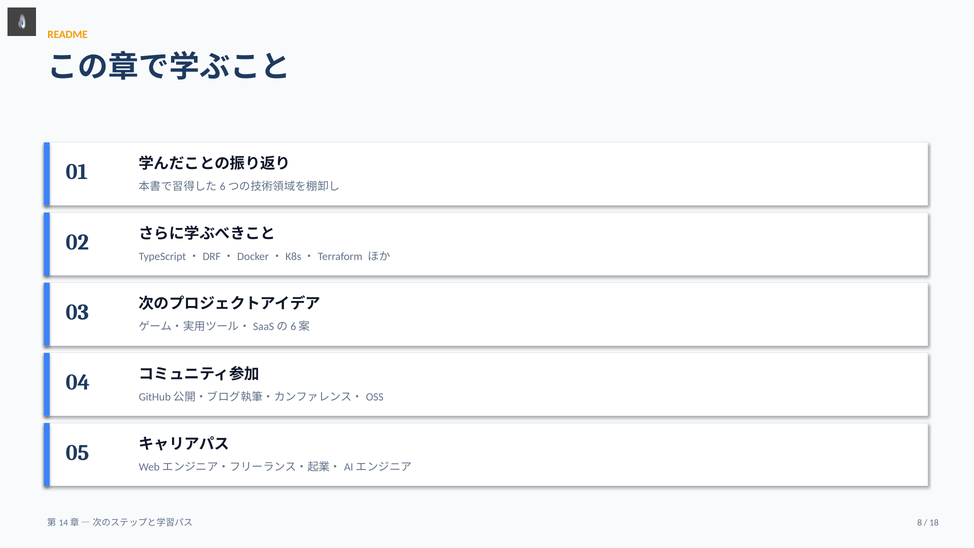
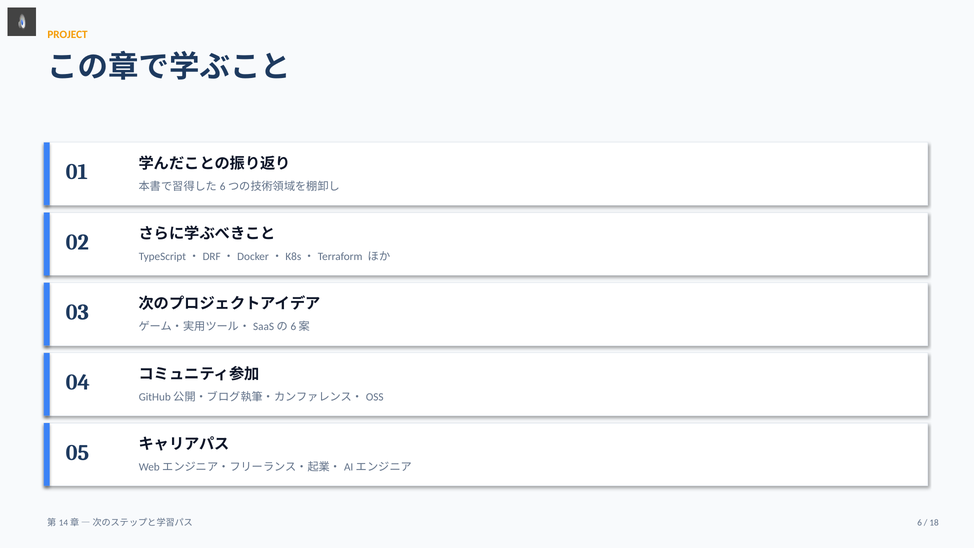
README: README -> PROJECT
8: 8 -> 6
